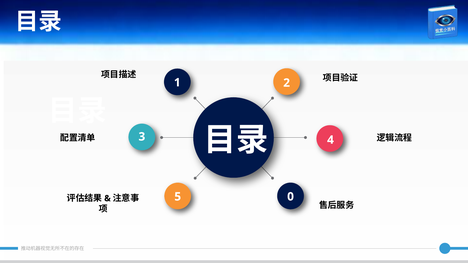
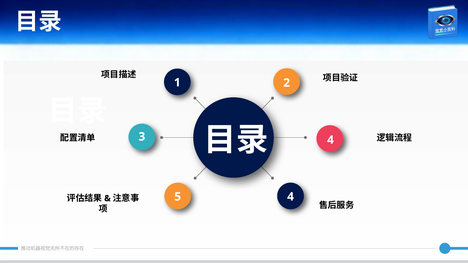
5 0: 0 -> 4
